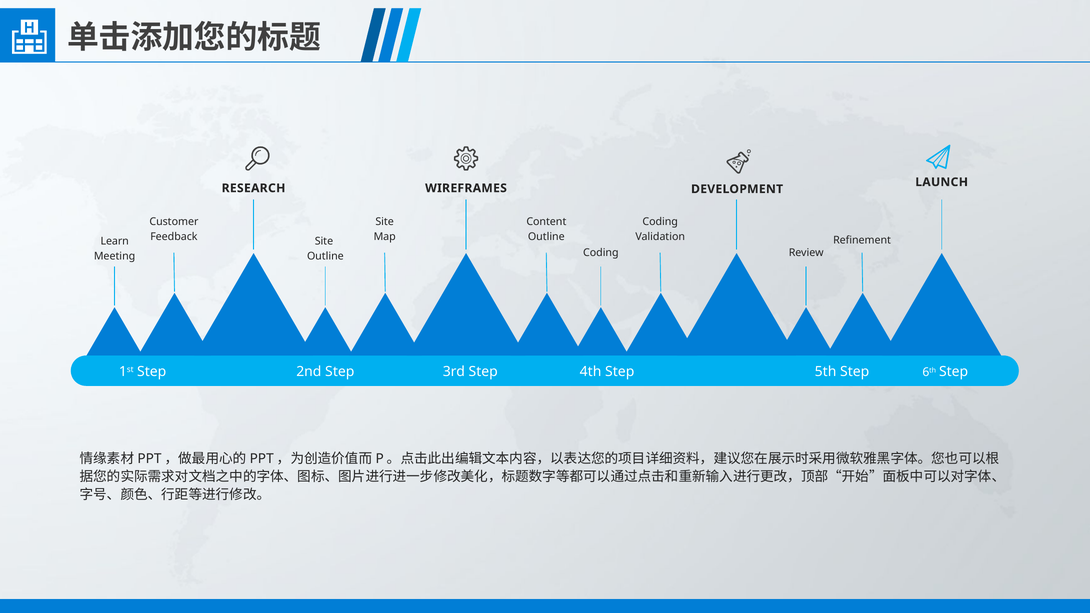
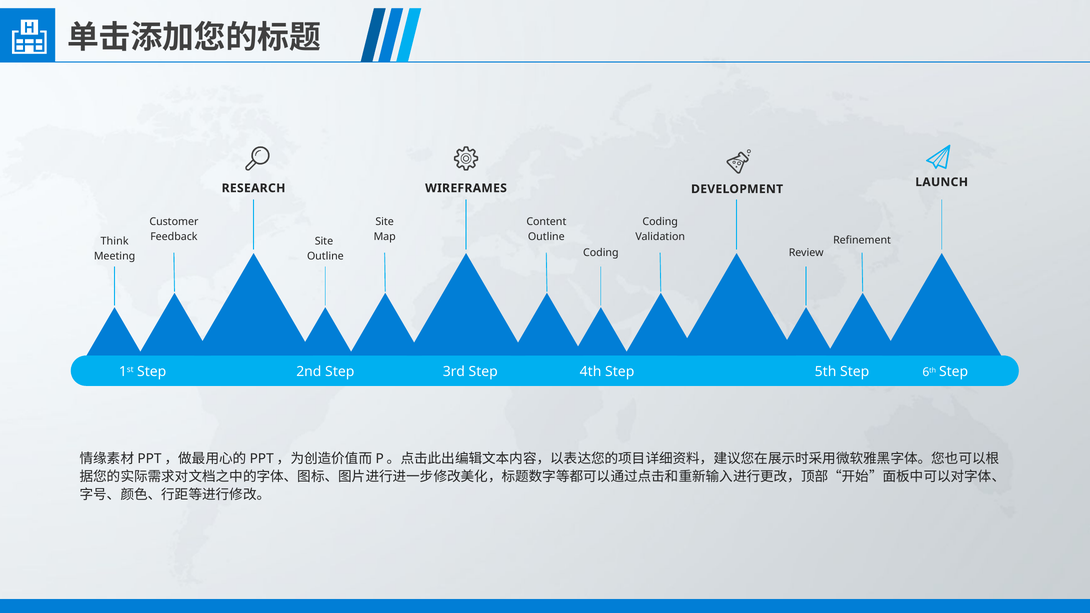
Learn: Learn -> Think
